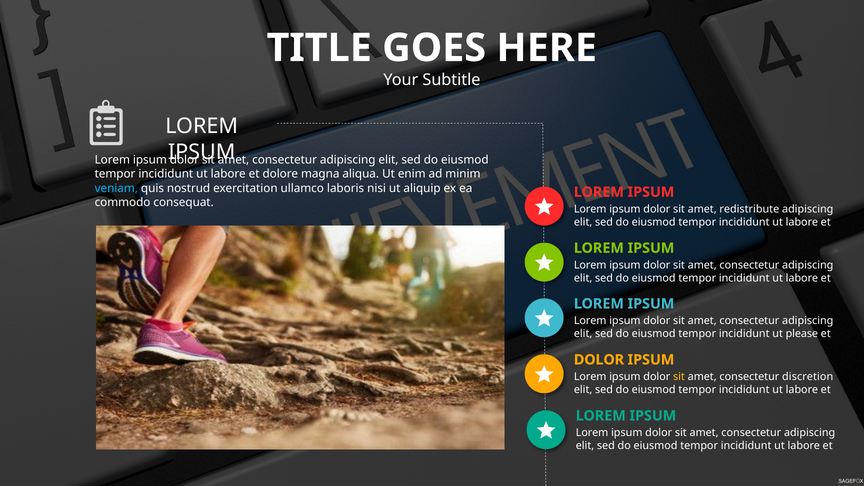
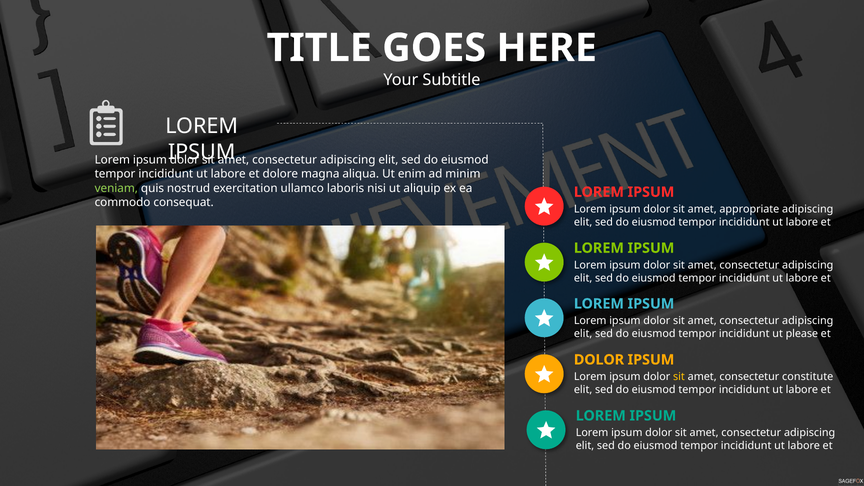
veniam colour: light blue -> light green
redistribute: redistribute -> appropriate
discretion: discretion -> constitute
